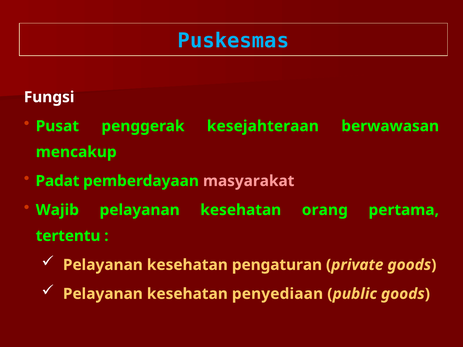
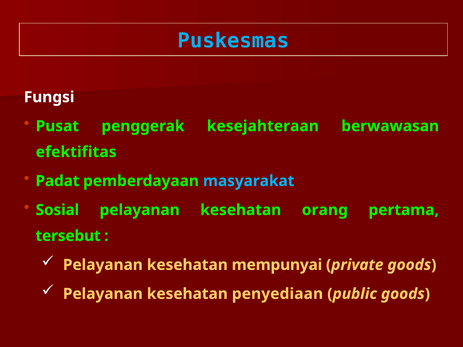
mencakup: mencakup -> efektifitas
masyarakat colour: pink -> light blue
Wajib: Wajib -> Sosial
tertentu: tertentu -> tersebut
pengaturan: pengaturan -> mempunyai
